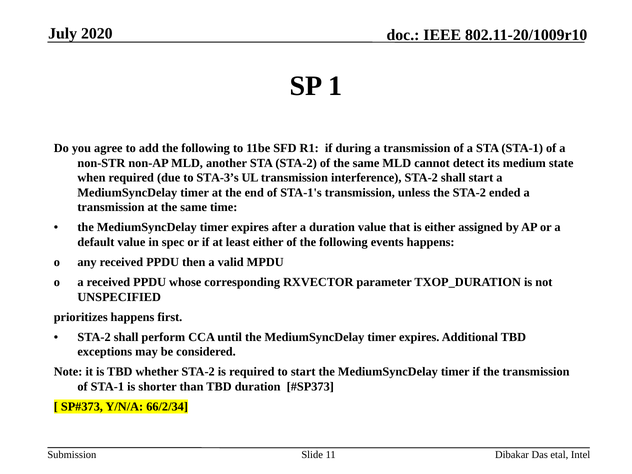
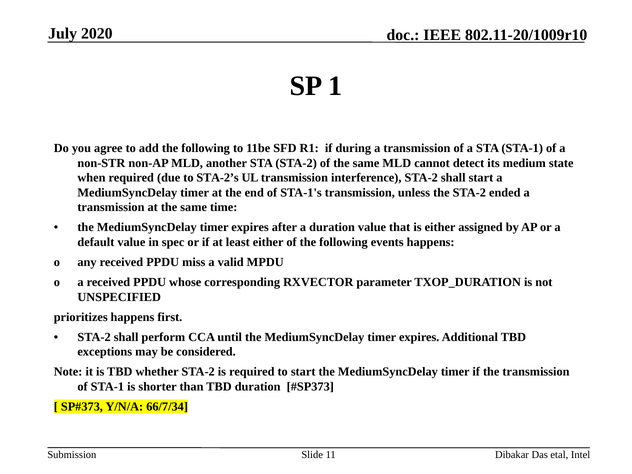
STA-3’s: STA-3’s -> STA-2’s
then: then -> miss
66/2/34: 66/2/34 -> 66/7/34
